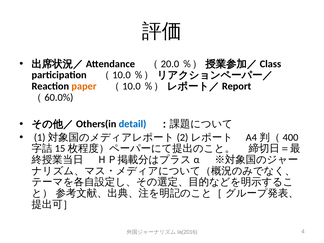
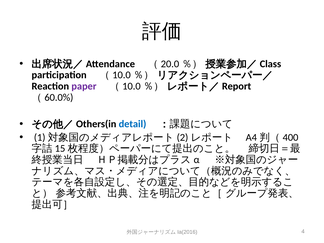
paper colour: orange -> purple
